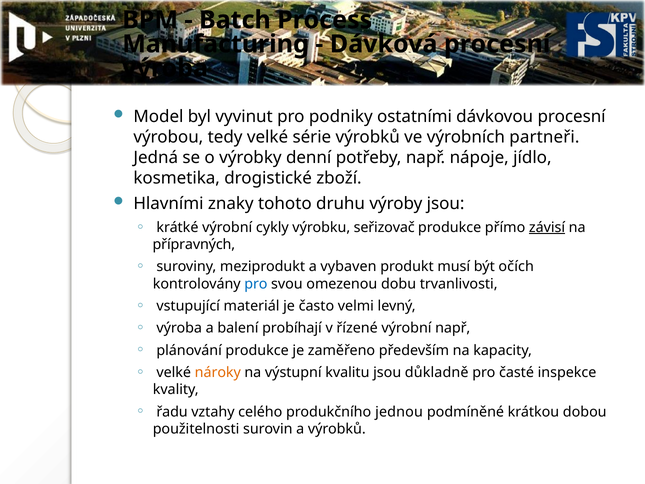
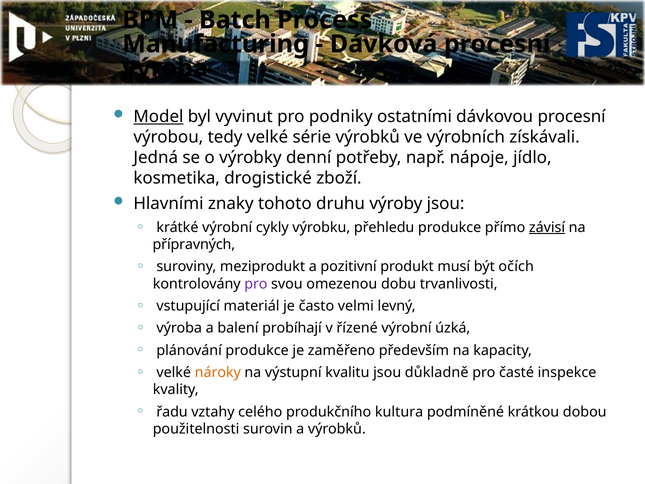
Model underline: none -> present
partneři: partneři -> získávali
seřizovač: seřizovač -> přehledu
vybaven: vybaven -> pozitivní
pro at (256, 284) colour: blue -> purple
výrobní např: např -> úzká
jednou: jednou -> kultura
